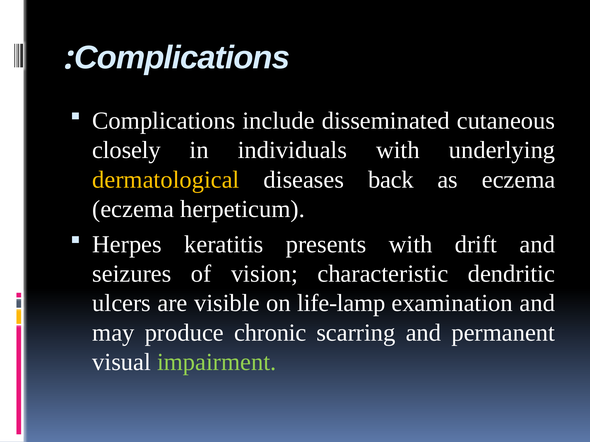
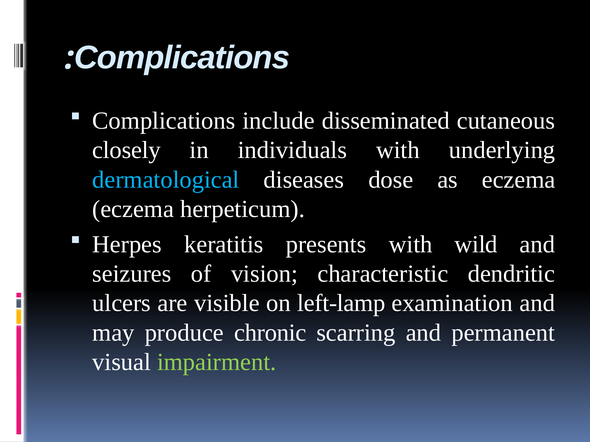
dermatological colour: yellow -> light blue
back: back -> dose
drift: drift -> wild
life-lamp: life-lamp -> left-lamp
